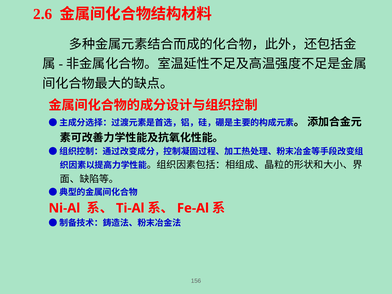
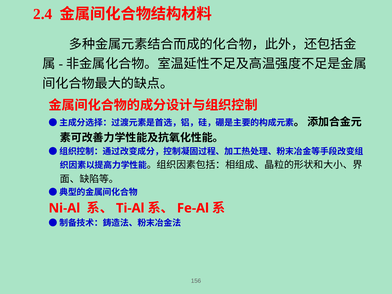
2.6: 2.6 -> 2.4
